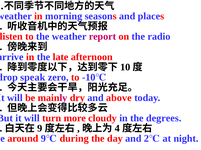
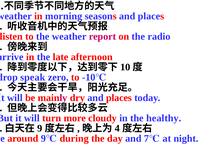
dry and above: above -> places
degrees: degrees -> healthy
and 2: 2 -> 7
